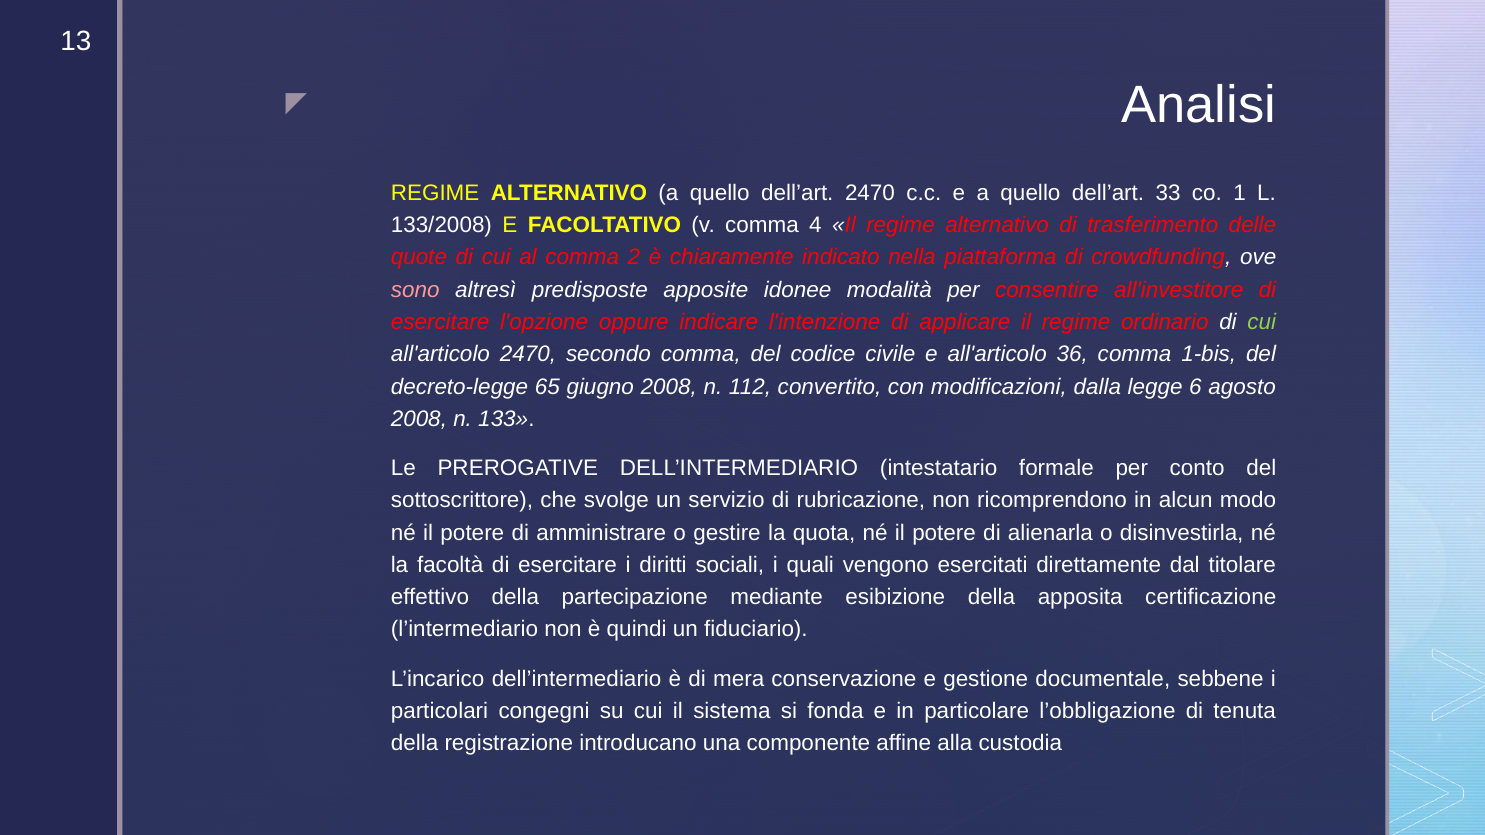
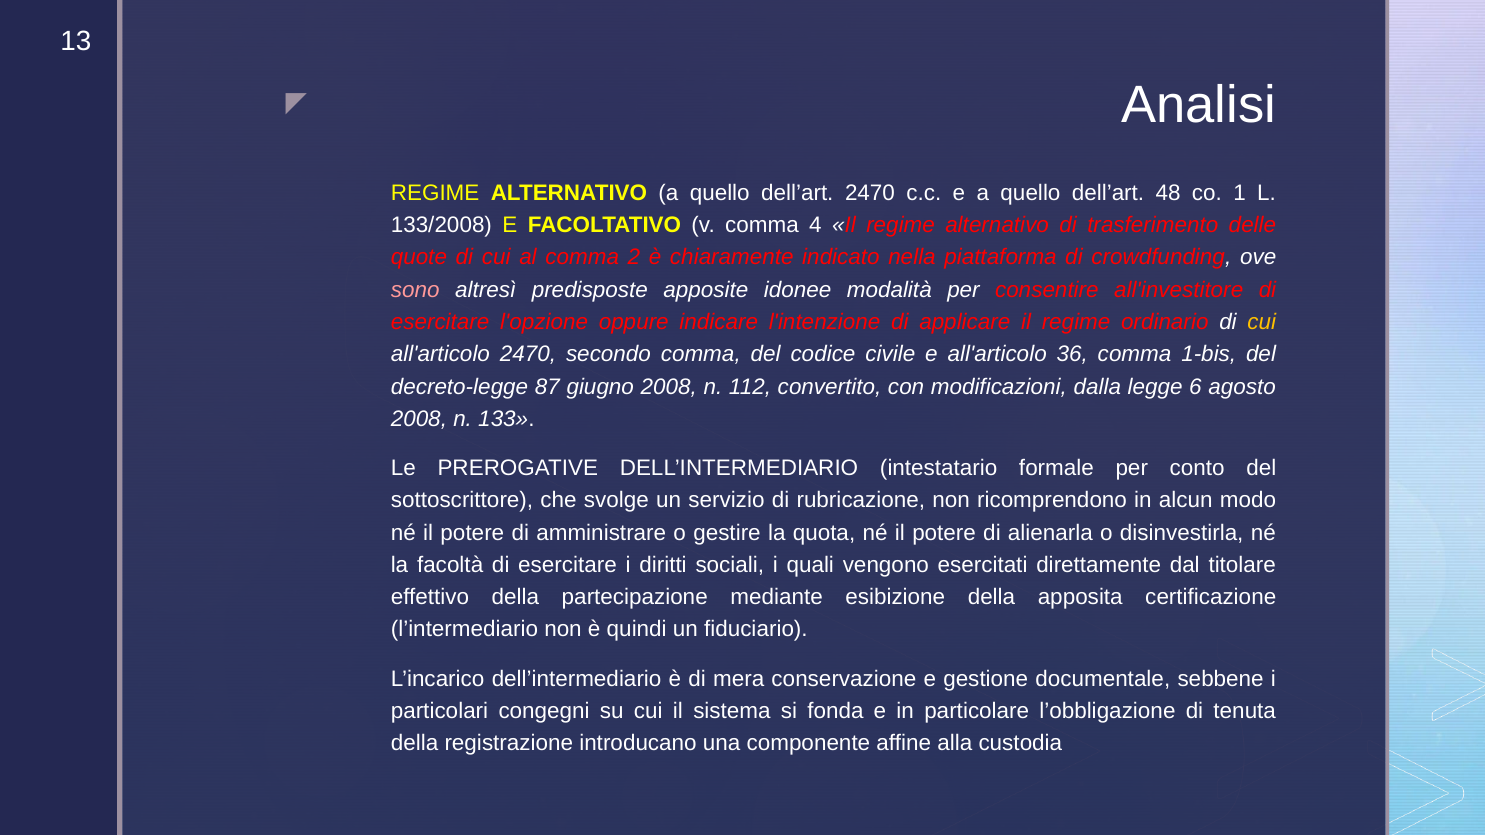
33: 33 -> 48
cui at (1262, 322) colour: light green -> yellow
65: 65 -> 87
